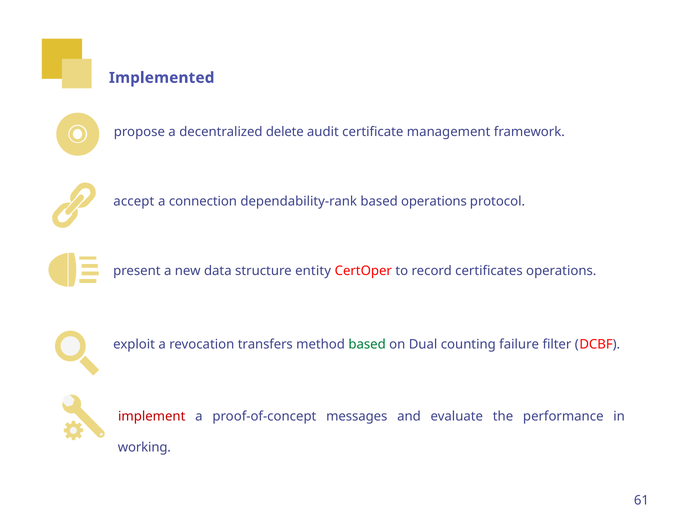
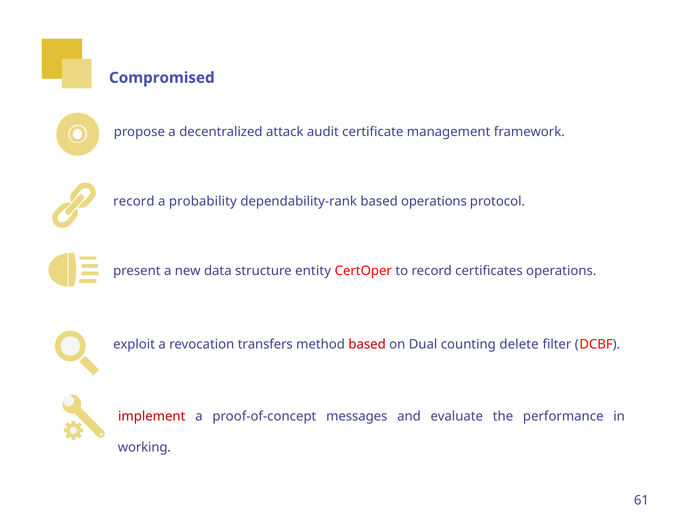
Implemented: Implemented -> Compromised
delete: delete -> attack
accept at (134, 202): accept -> record
connection: connection -> probability
based at (367, 345) colour: green -> red
failure: failure -> delete
